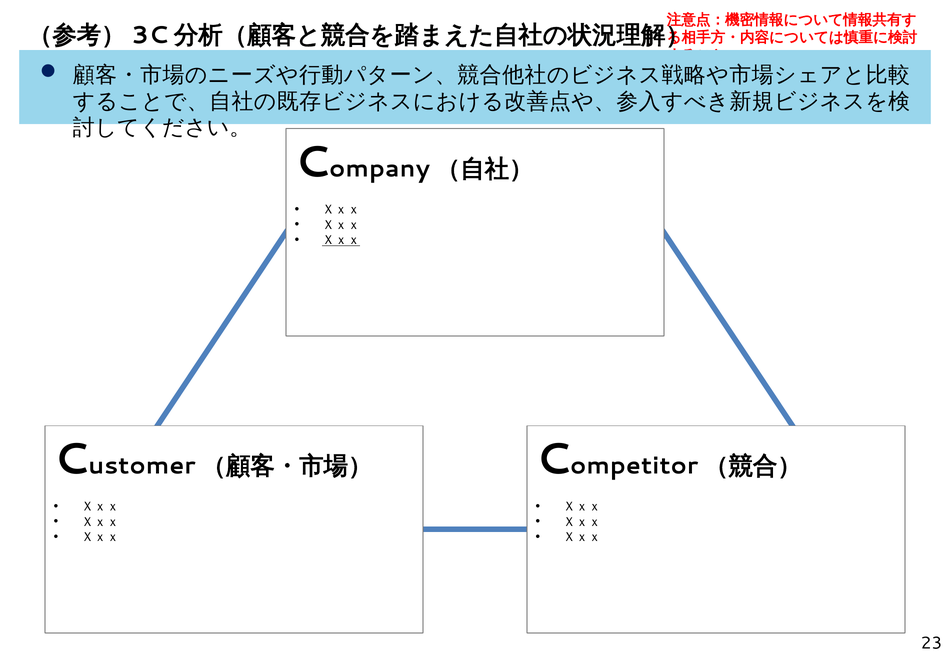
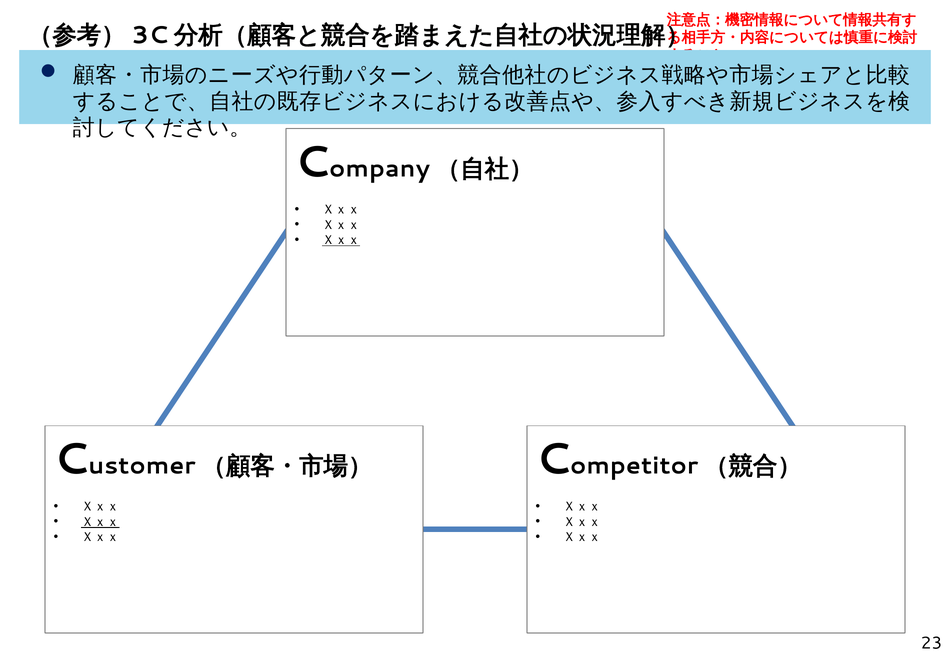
Ｘｘｘ at (100, 522) underline: none -> present
